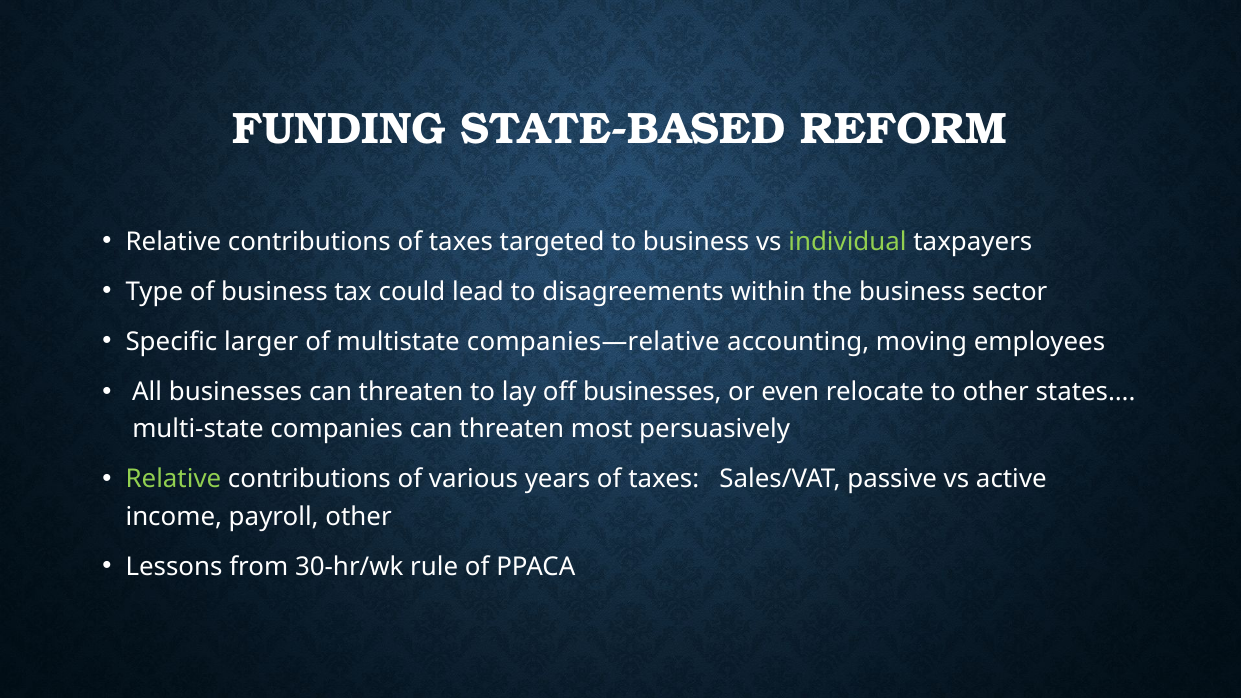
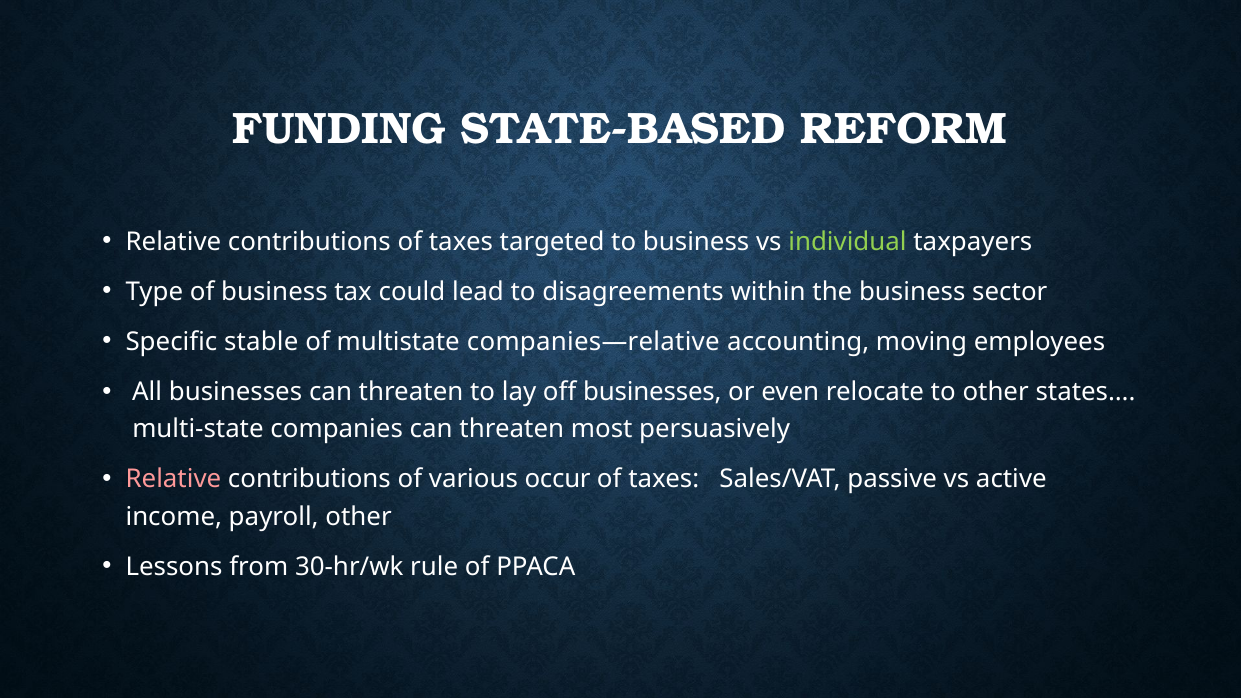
larger: larger -> stable
Relative at (173, 479) colour: light green -> pink
years: years -> occur
